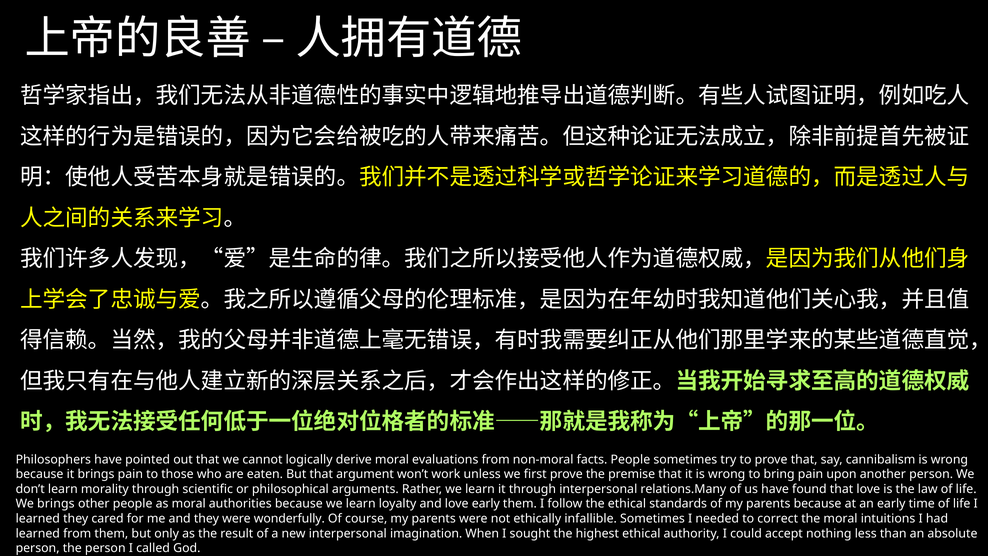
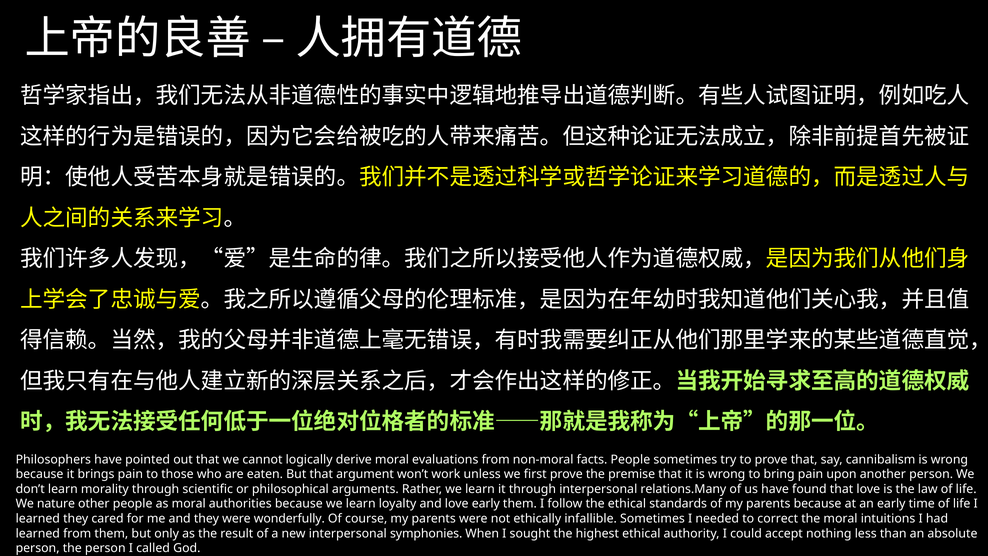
We brings: brings -> nature
imagination: imagination -> symphonies
